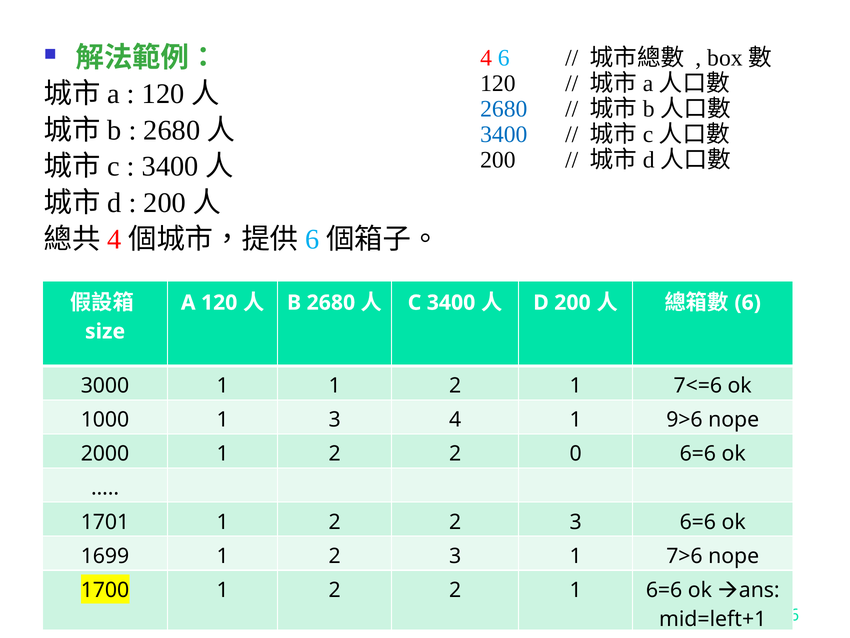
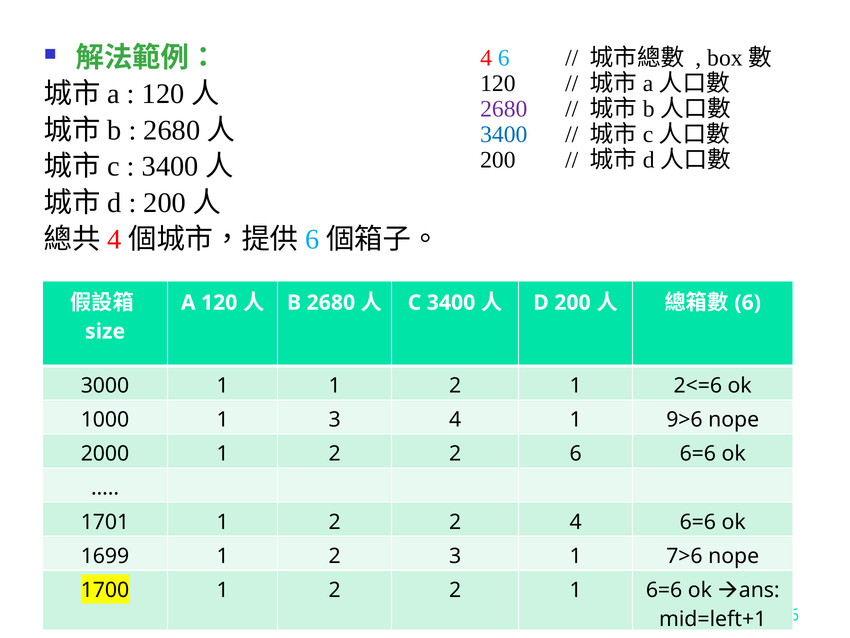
2680 at (504, 109) colour: blue -> purple
7<=6: 7<=6 -> 2<=6
2 0: 0 -> 6
2 2 3: 3 -> 4
